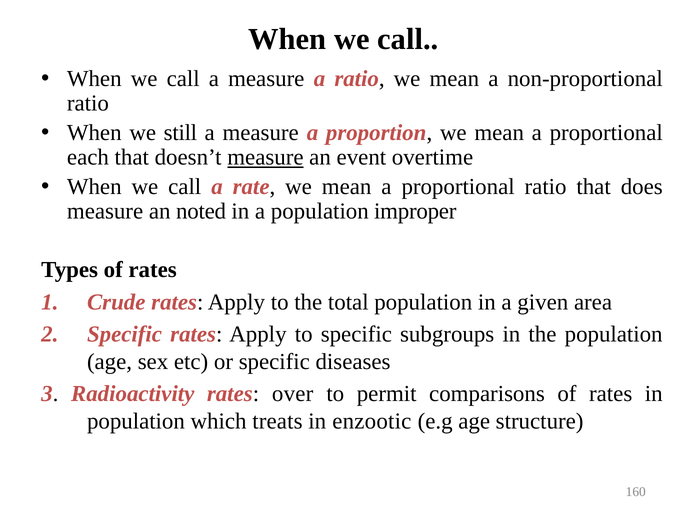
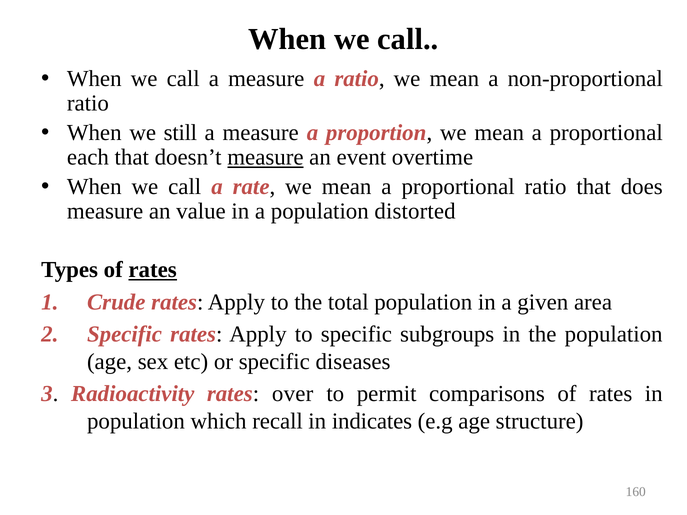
noted: noted -> value
improper: improper -> distorted
rates at (153, 270) underline: none -> present
treats: treats -> recall
enzootic: enzootic -> indicates
